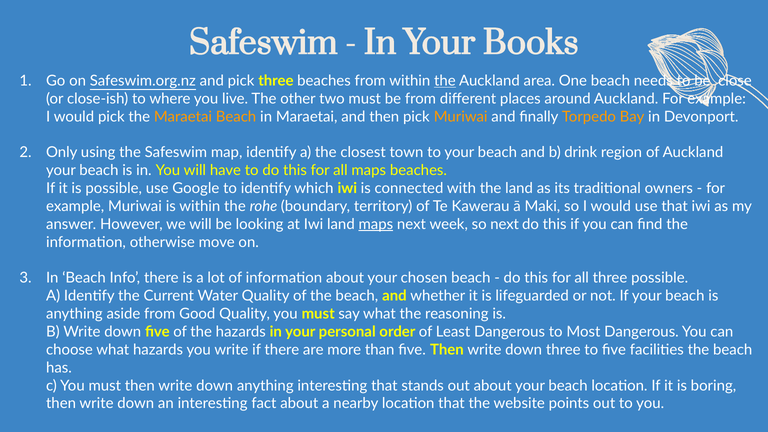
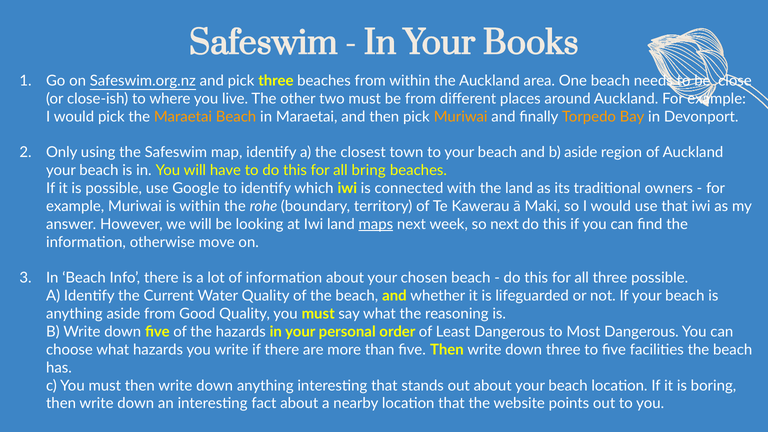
the at (445, 81) underline: present -> none
b drink: drink -> aside
all maps: maps -> bring
